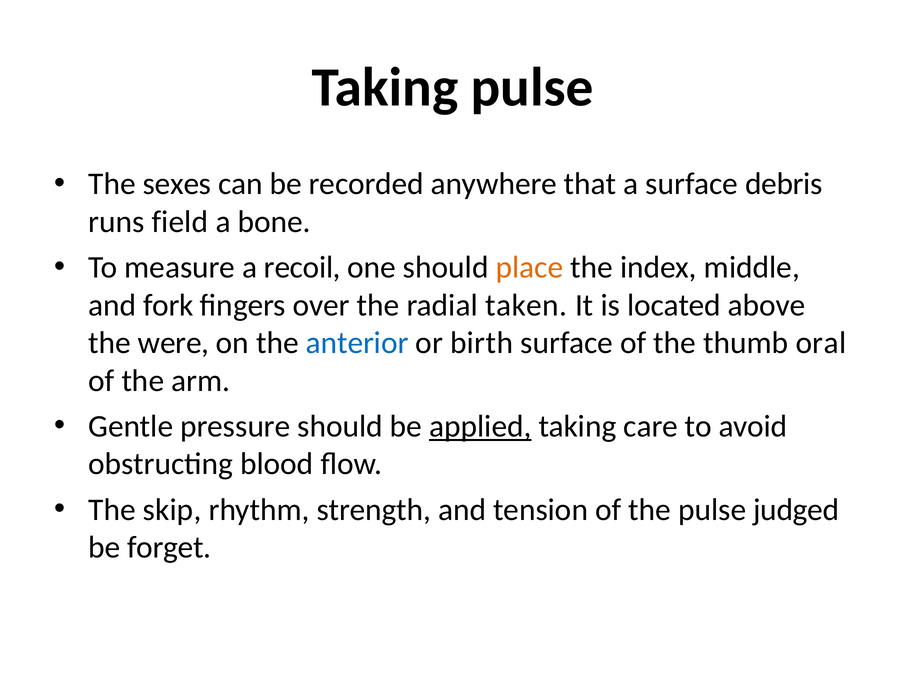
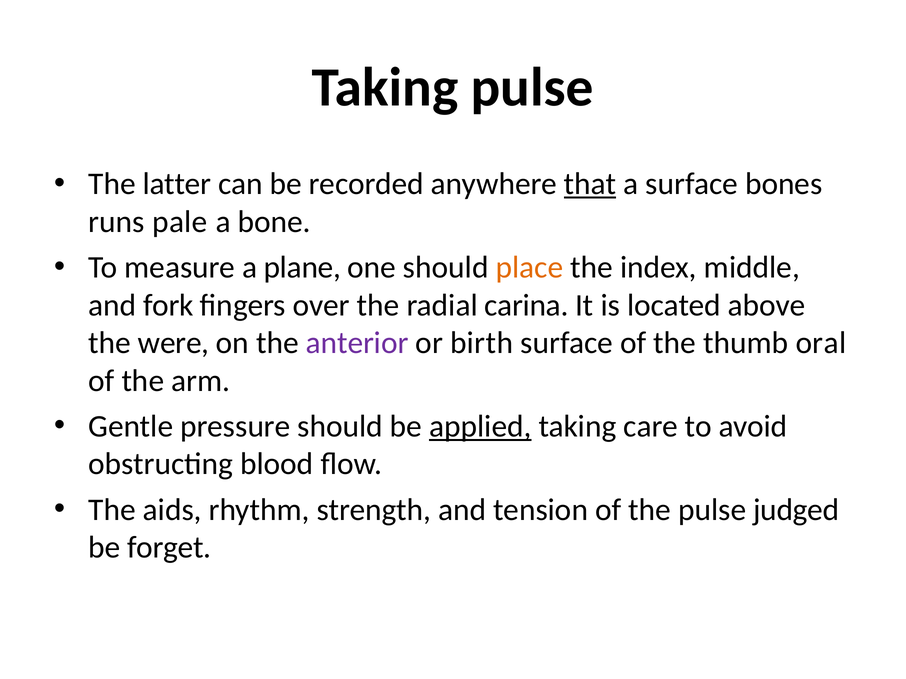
sexes: sexes -> latter
that underline: none -> present
debris: debris -> bones
field: field -> pale
recoil: recoil -> plane
taken: taken -> carina
anterior colour: blue -> purple
skip: skip -> aids
